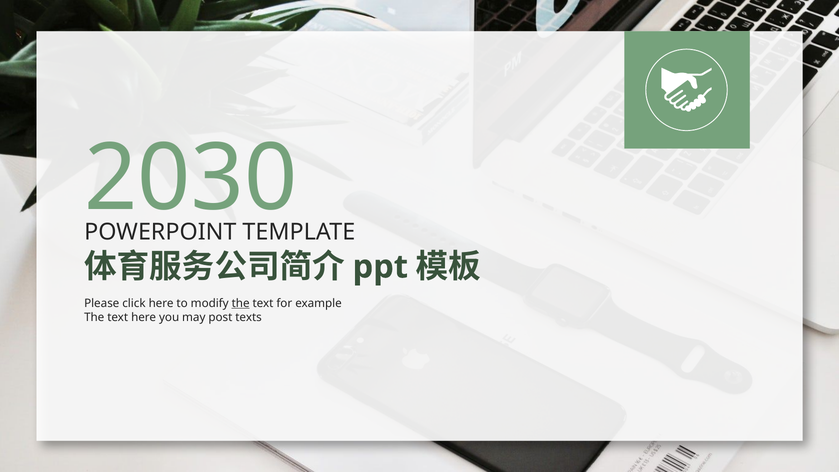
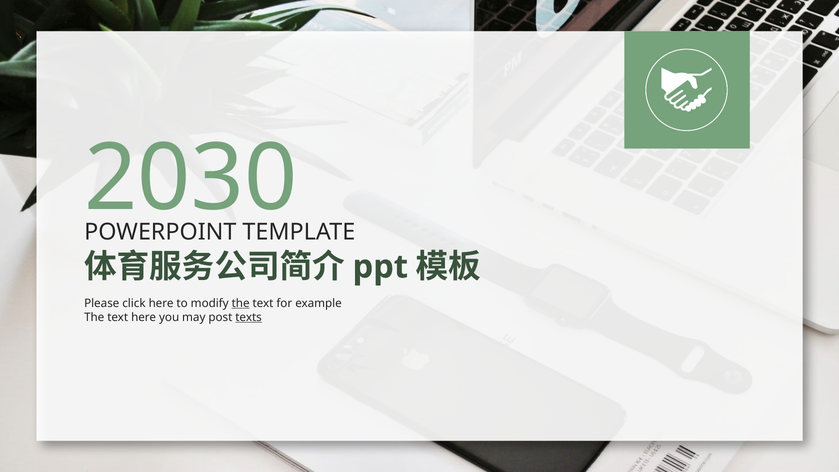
texts underline: none -> present
